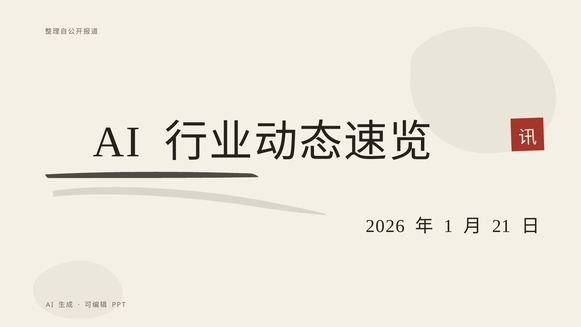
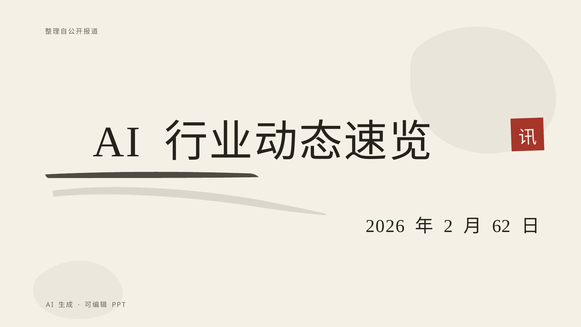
1: 1 -> 2
21: 21 -> 62
